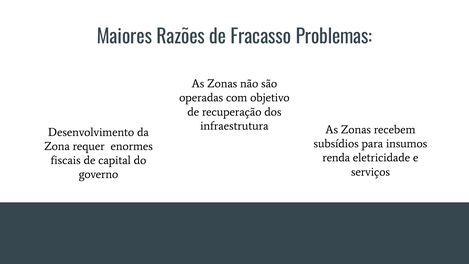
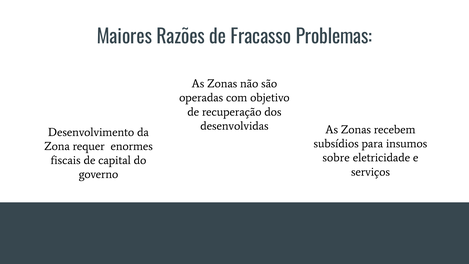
infraestrutura: infraestrutura -> desenvolvidas
renda: renda -> sobre
